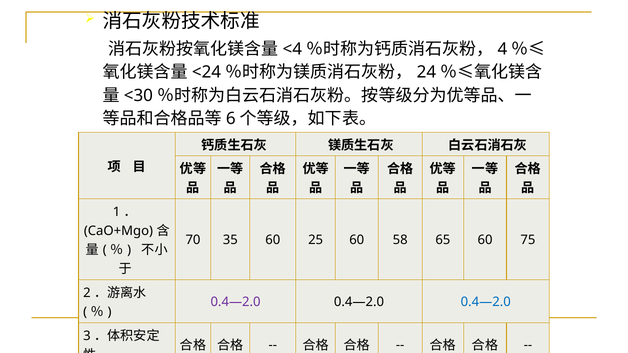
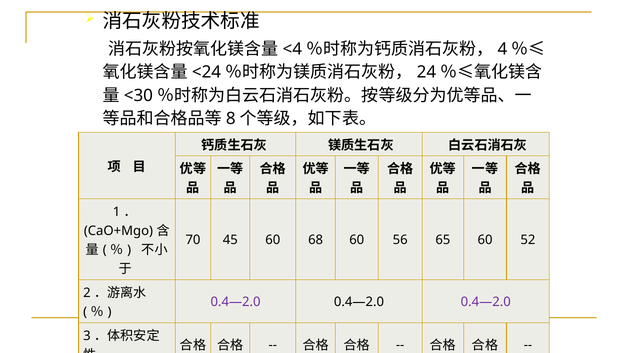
6: 6 -> 8
35: 35 -> 45
25: 25 -> 68
58: 58 -> 56
75: 75 -> 52
0.4—2.0 at (486, 302) colour: blue -> purple
